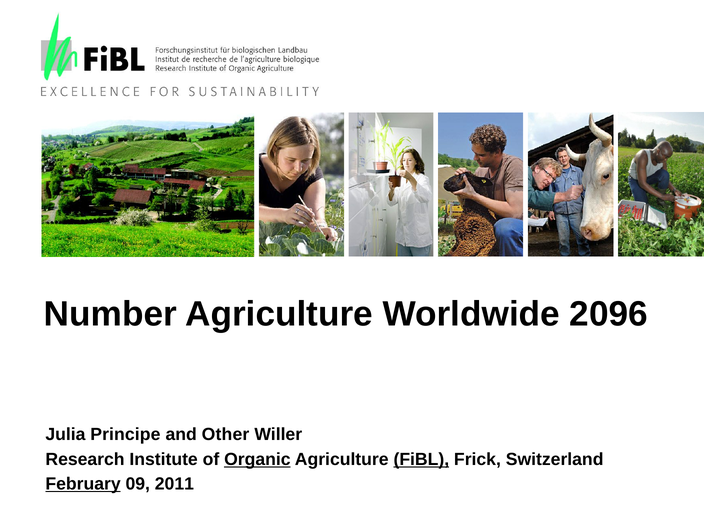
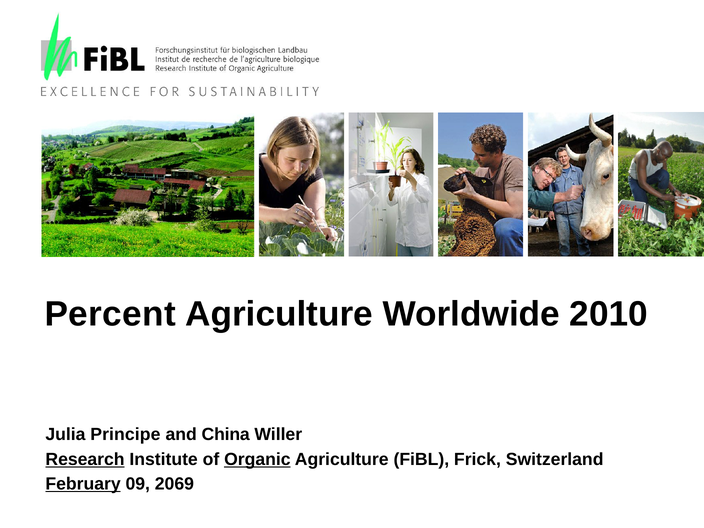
Number: Number -> Percent
2096: 2096 -> 2010
Other: Other -> China
Research underline: none -> present
FiBL underline: present -> none
2011: 2011 -> 2069
